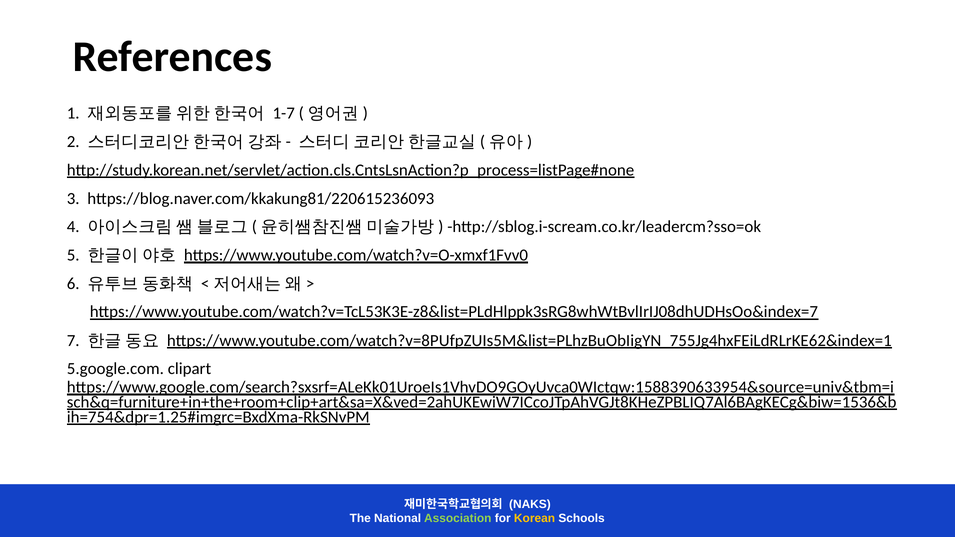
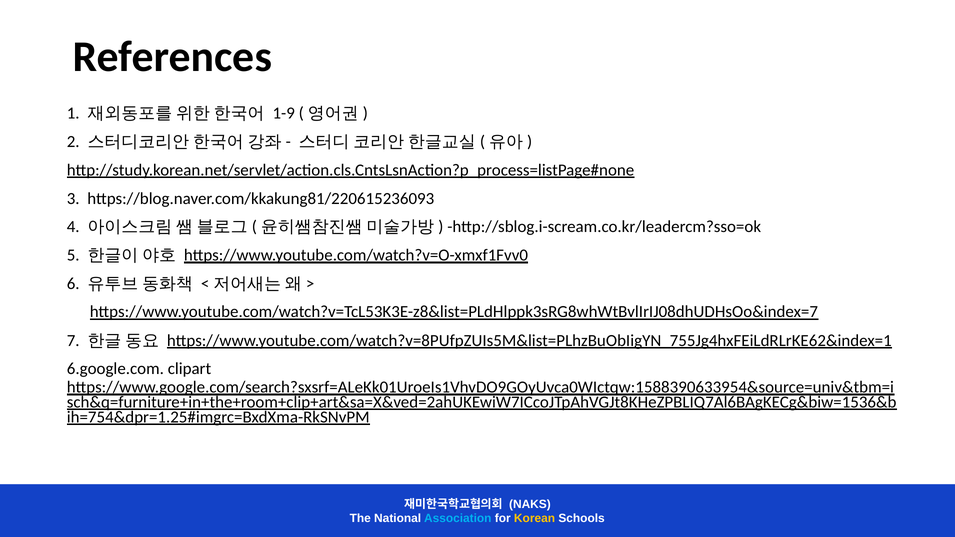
1-7: 1-7 -> 1-9
5.google.com: 5.google.com -> 6.google.com
Association colour: light green -> light blue
